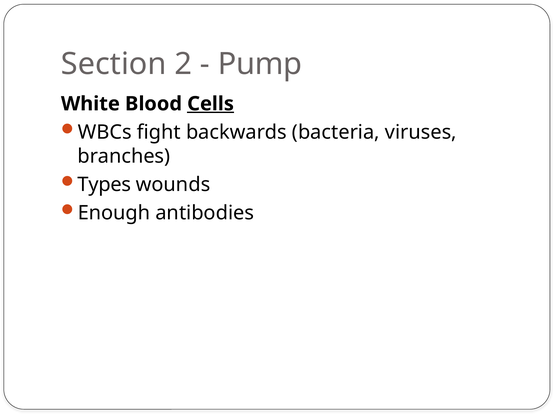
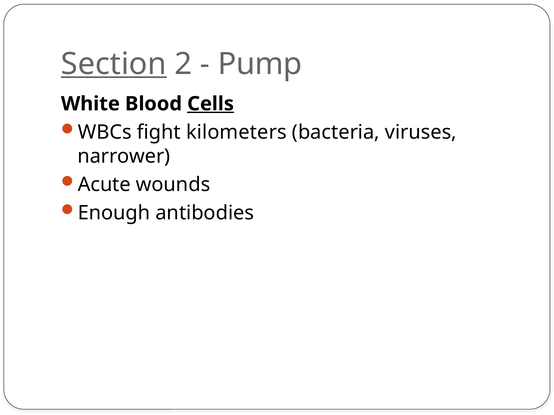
Section underline: none -> present
backwards: backwards -> kilometers
branches: branches -> narrower
Types: Types -> Acute
